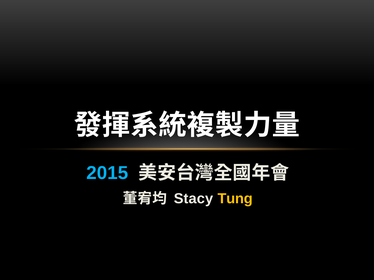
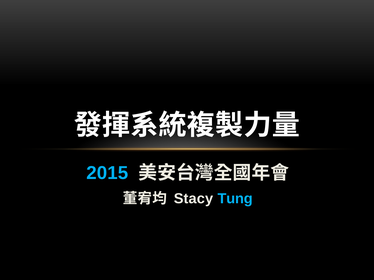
Tung colour: yellow -> light blue
